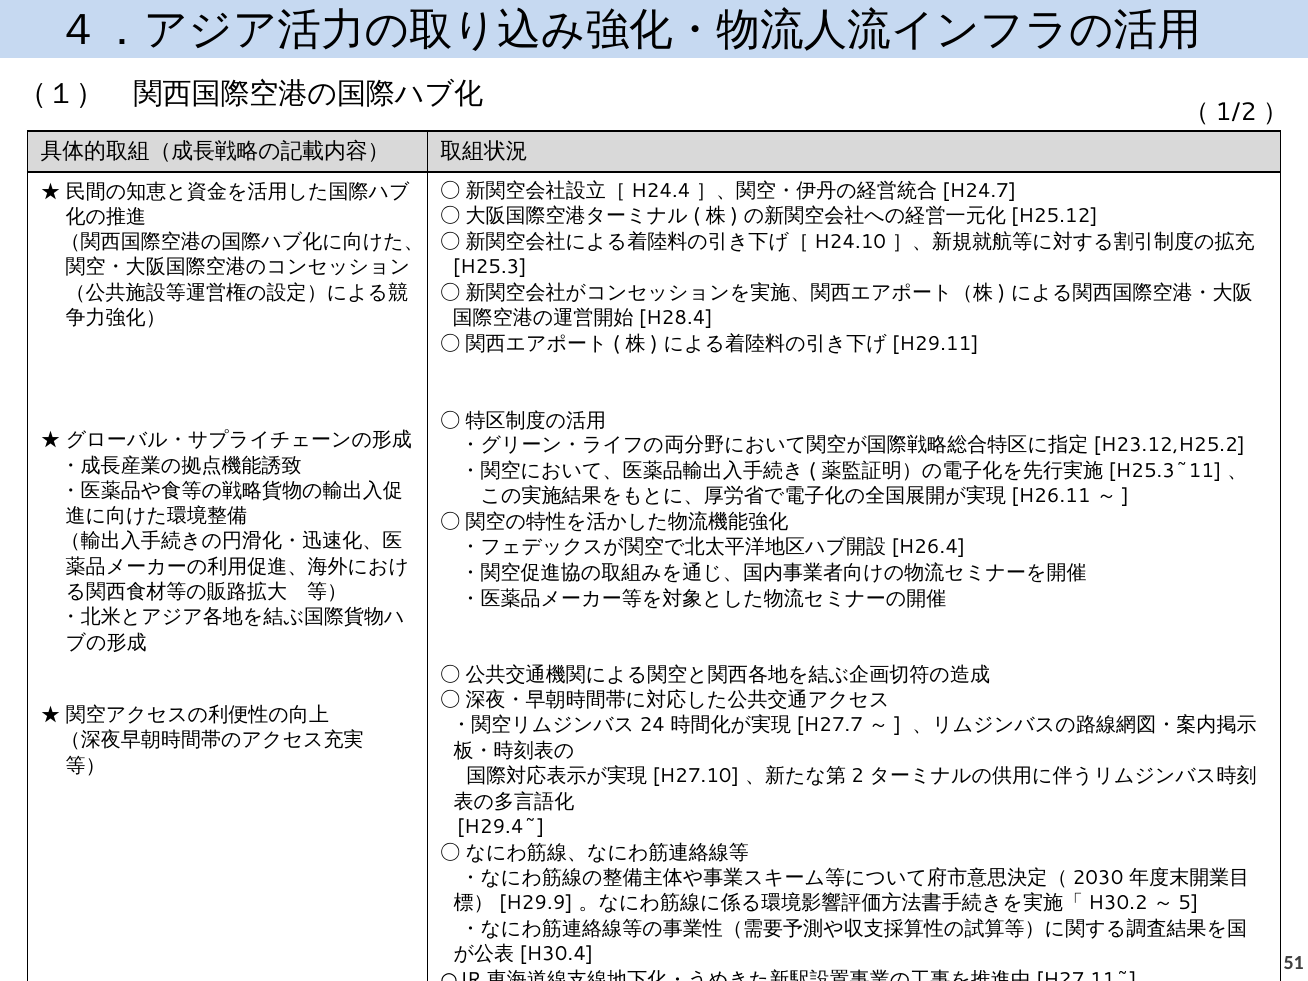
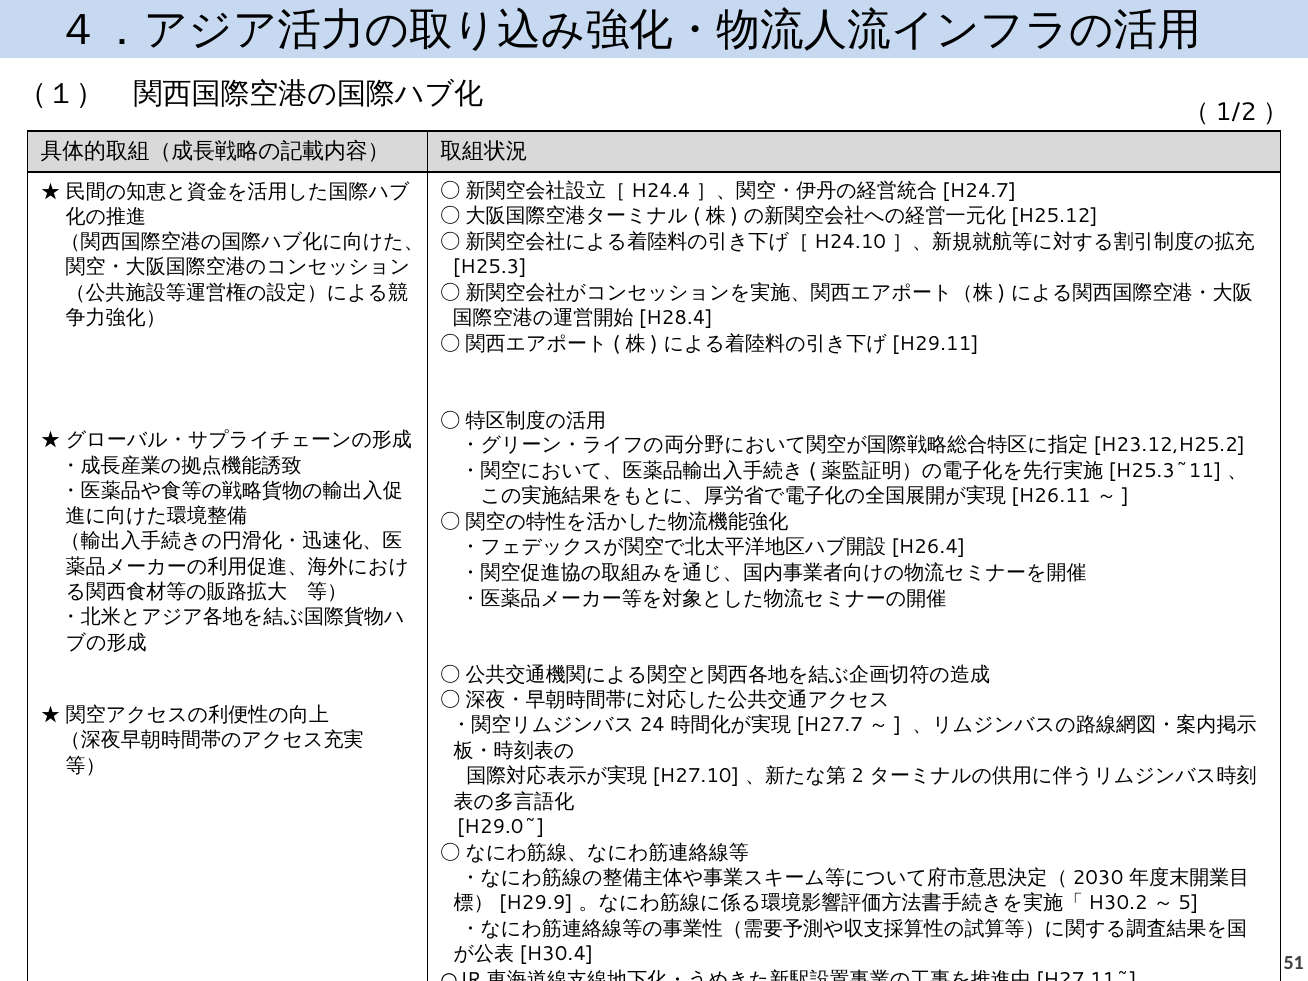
H29.4~: H29.4~ -> H29.0~
